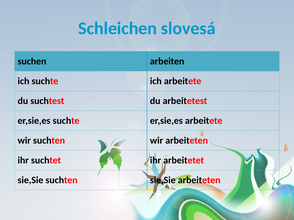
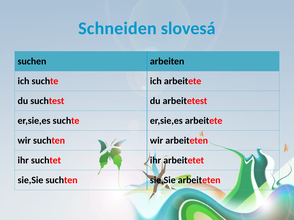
Schleichen: Schleichen -> Schneiden
